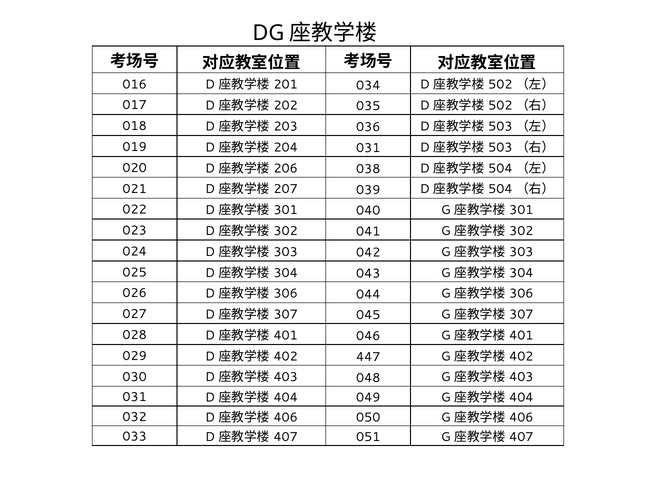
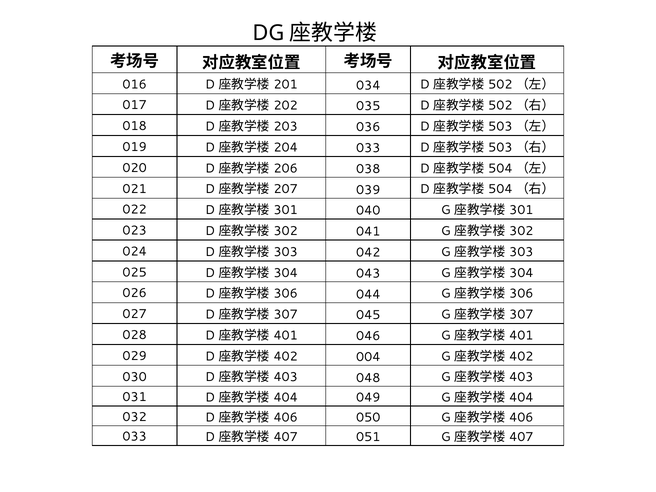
031 at (368, 148): 031 -> 033
447: 447 -> 004
